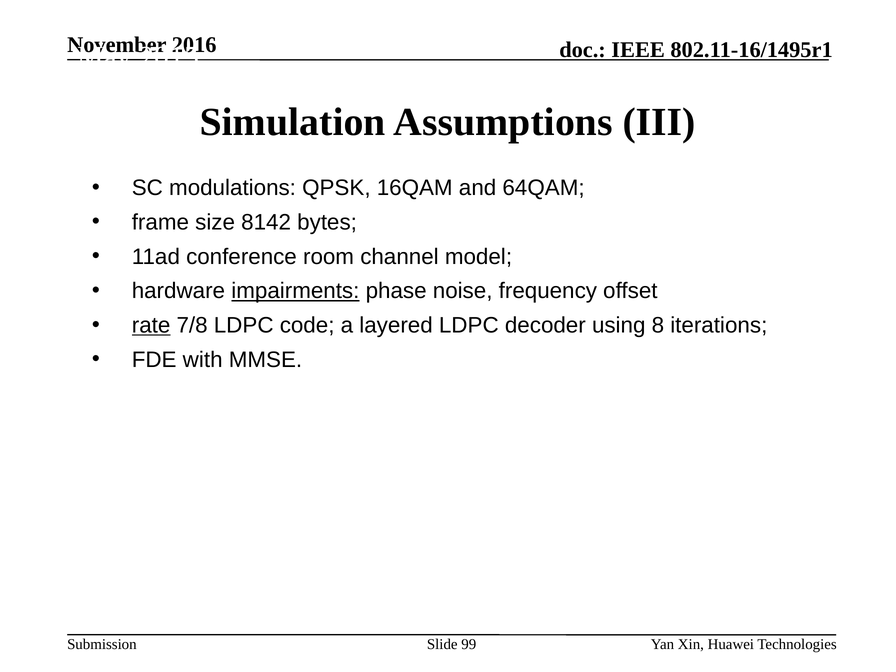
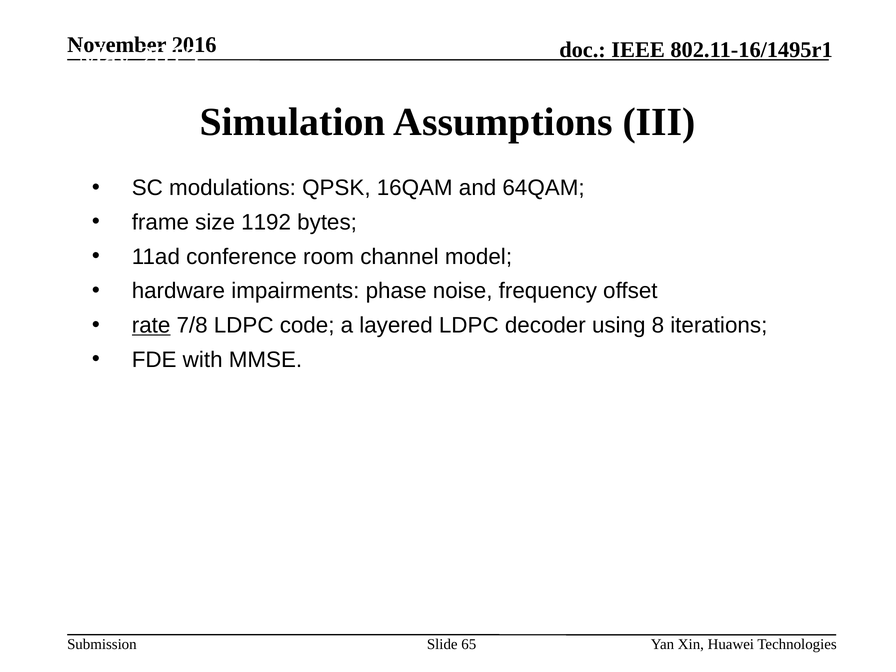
8142: 8142 -> 1192
impairments underline: present -> none
99: 99 -> 65
